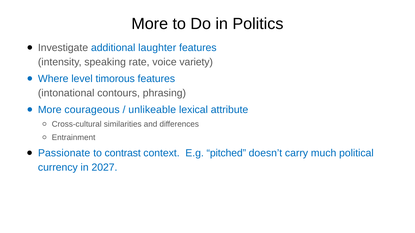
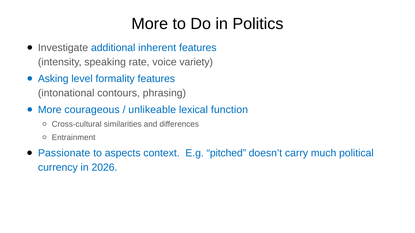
laughter: laughter -> inherent
Where: Where -> Asking
timorous: timorous -> formality
attribute: attribute -> function
contrast: contrast -> aspects
2027: 2027 -> 2026
